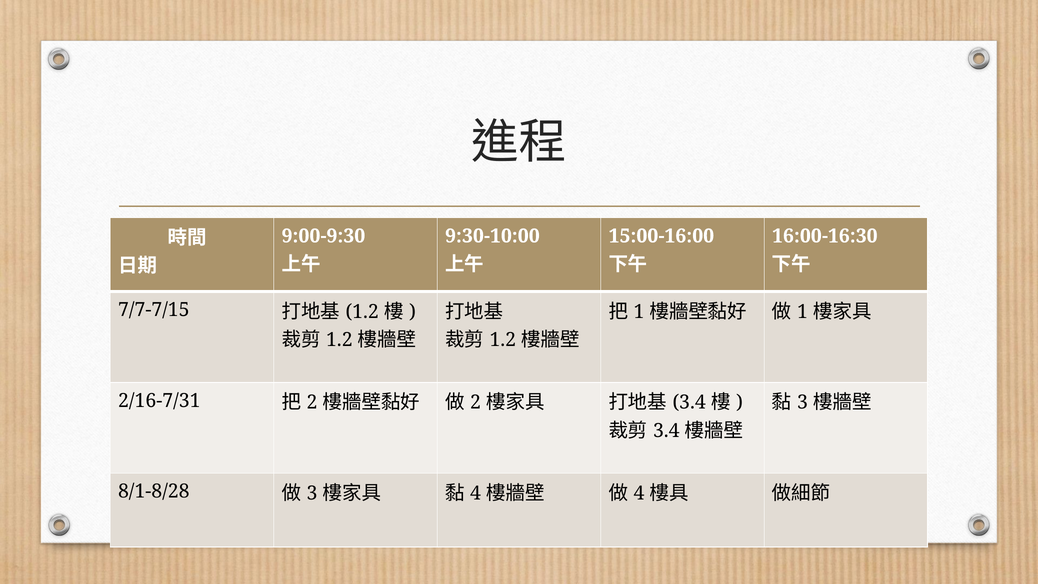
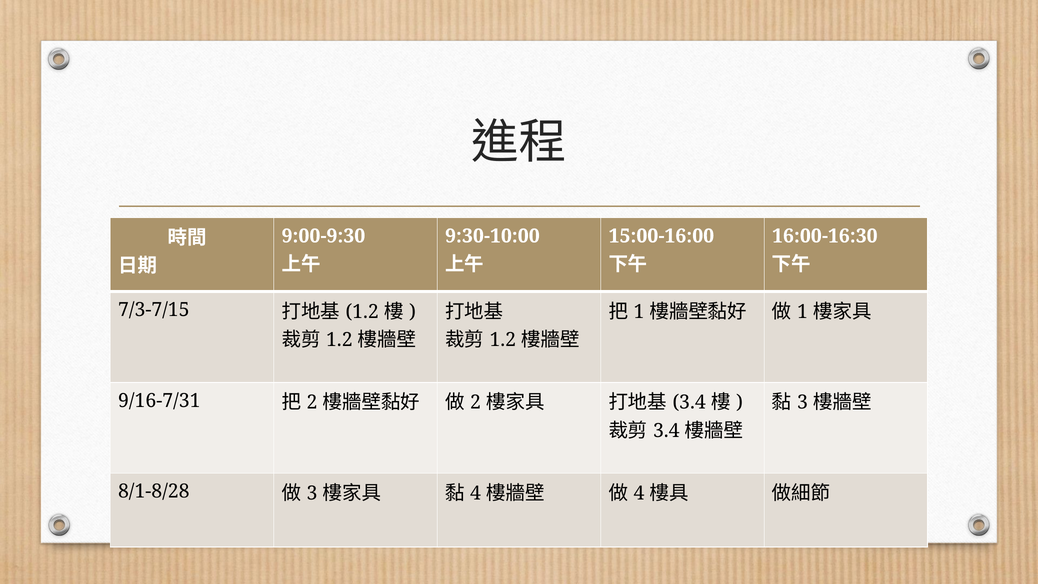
7/7-7/15: 7/7-7/15 -> 7/3-7/15
2/16-7/31: 2/16-7/31 -> 9/16-7/31
